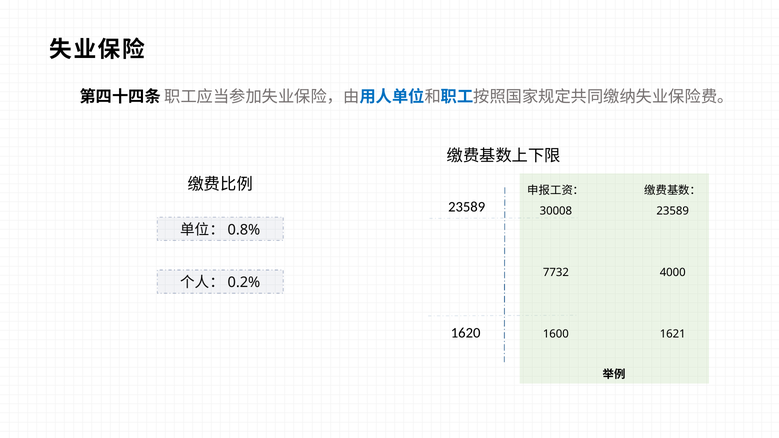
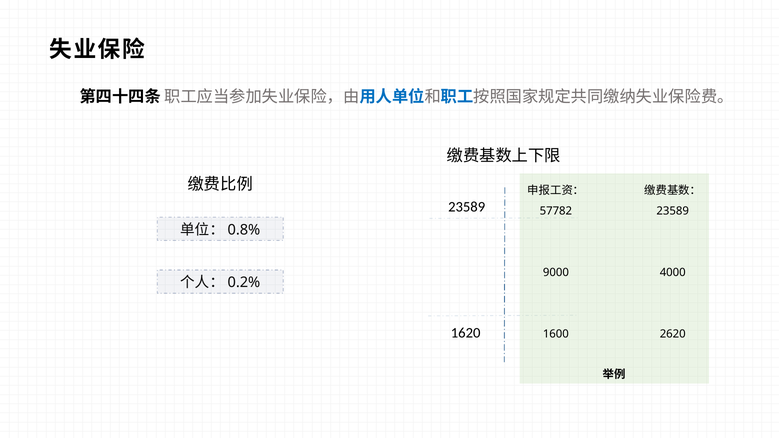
30008: 30008 -> 57782
7732: 7732 -> 9000
1621: 1621 -> 2620
